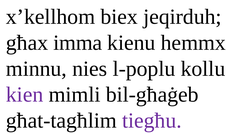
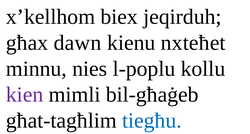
imma: imma -> dawn
hemmx: hemmx -> nxteħet
tiegħu colour: purple -> blue
